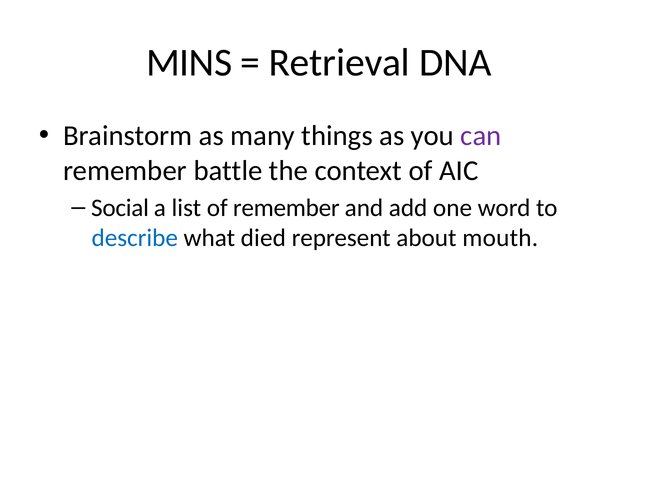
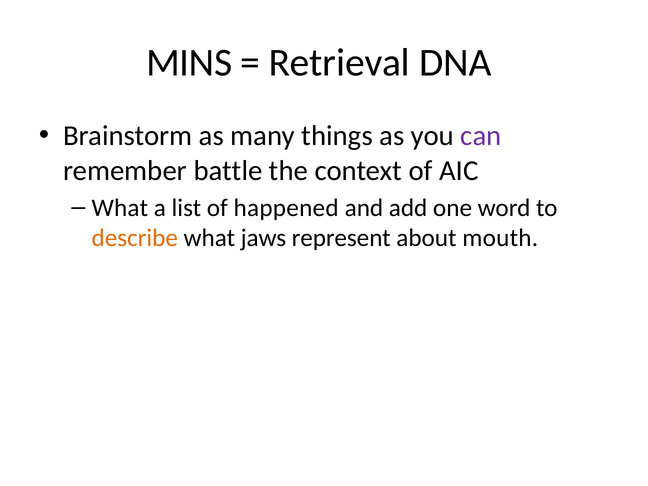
Social at (120, 208): Social -> What
of remember: remember -> happened
describe colour: blue -> orange
died: died -> jaws
